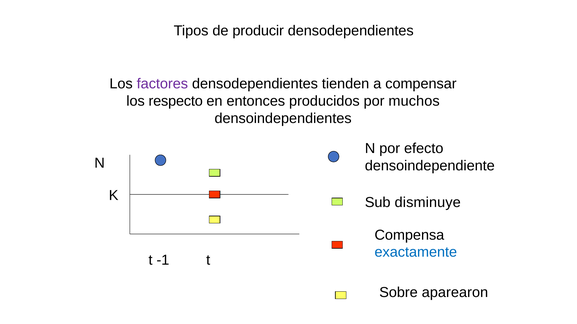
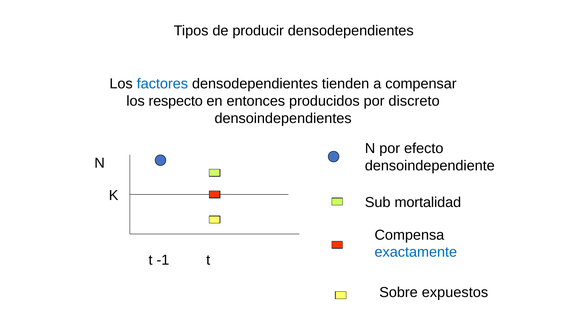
factores colour: purple -> blue
muchos: muchos -> discreto
disminuye: disminuye -> mortalidad
aparearon: aparearon -> expuestos
